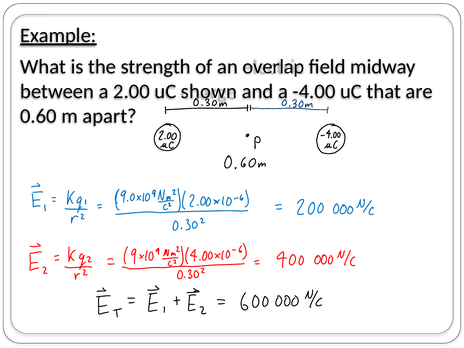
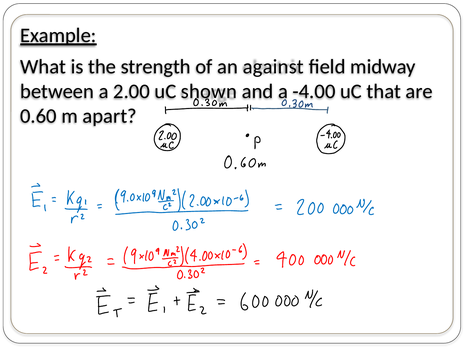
overlap: overlap -> against
